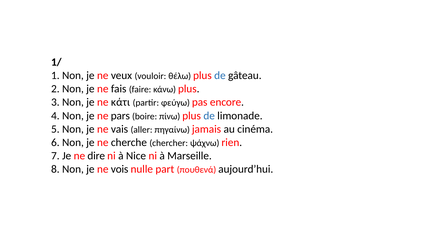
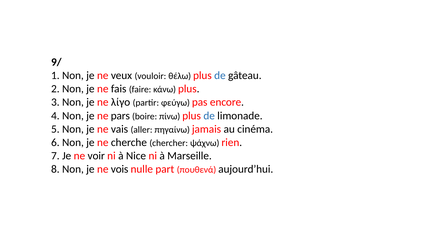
1/: 1/ -> 9/
κάτι: κάτι -> λίγο
dire: dire -> voir
